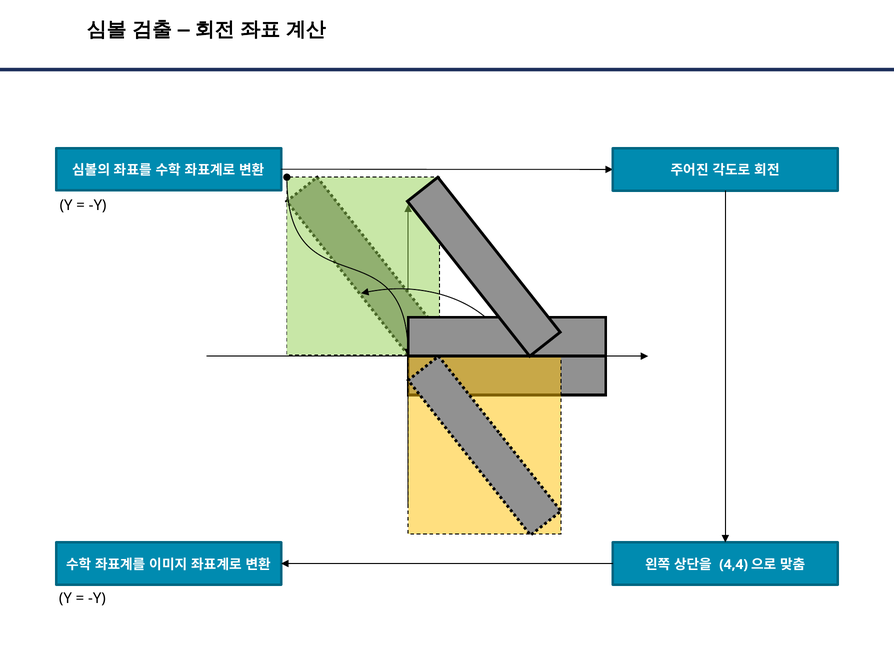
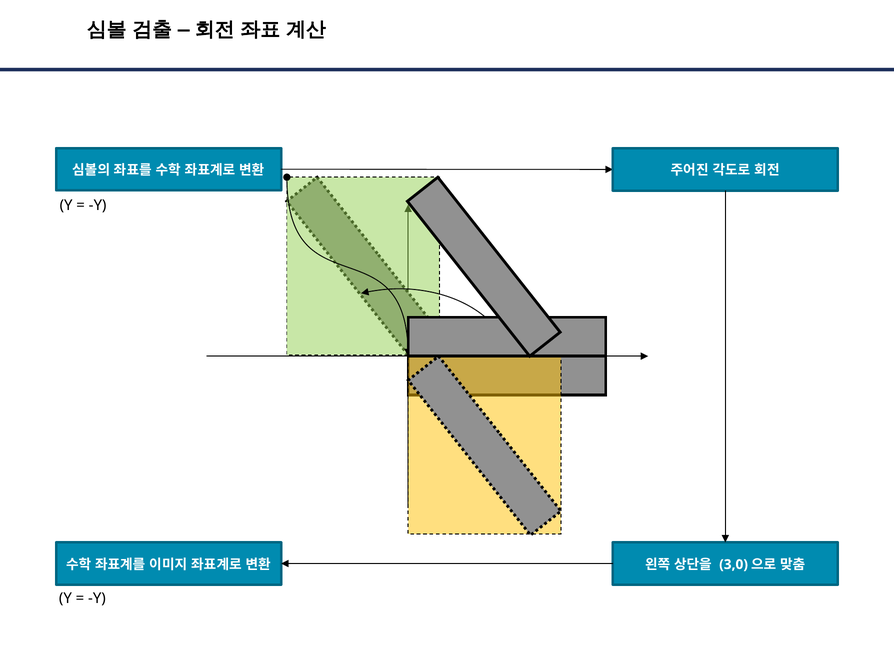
4,4: 4,4 -> 3,0
